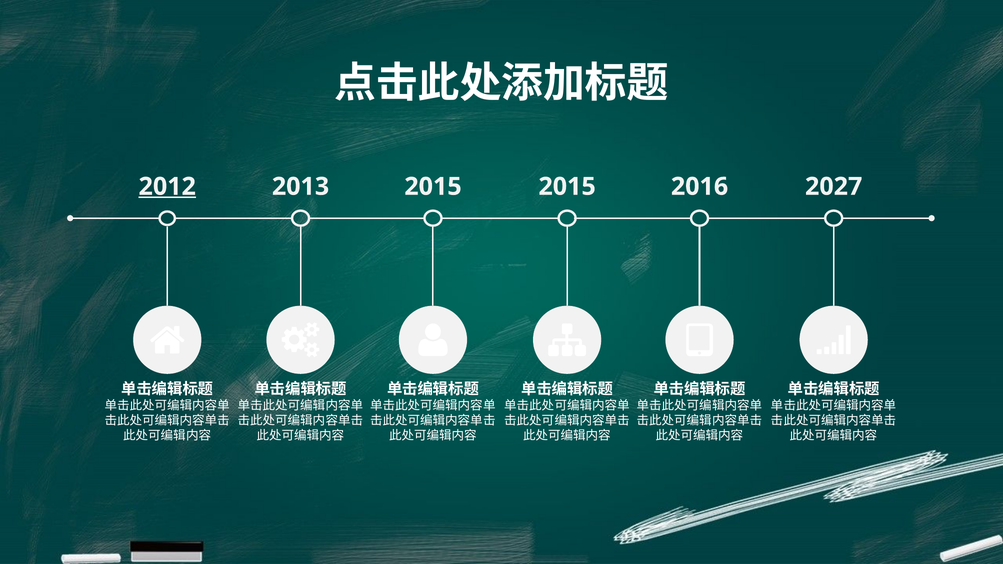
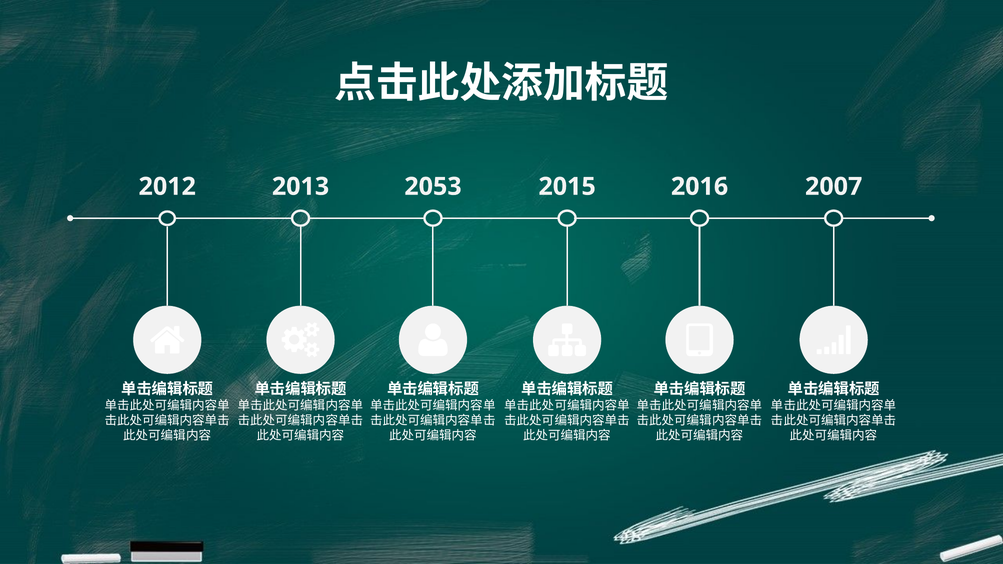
2012 underline: present -> none
2013 2015: 2015 -> 2053
2027: 2027 -> 2007
